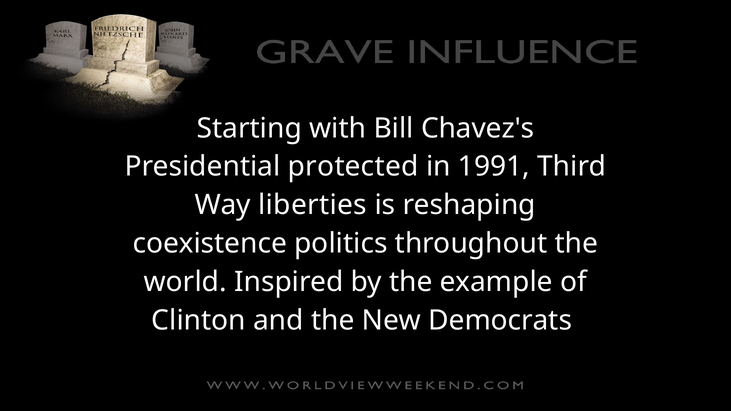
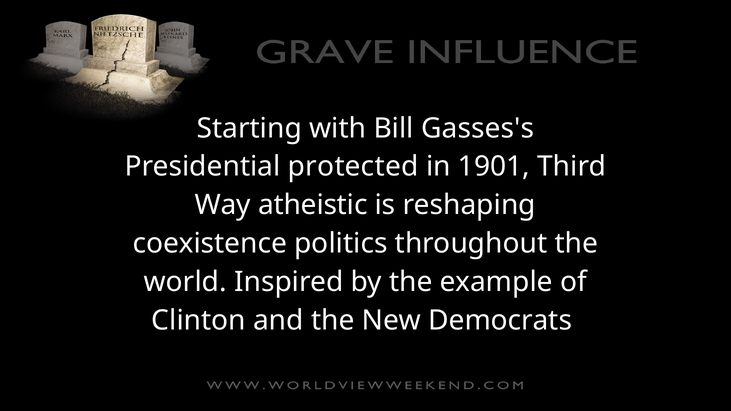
Chavez's: Chavez's -> Gasses's
1991: 1991 -> 1901
liberties: liberties -> atheistic
